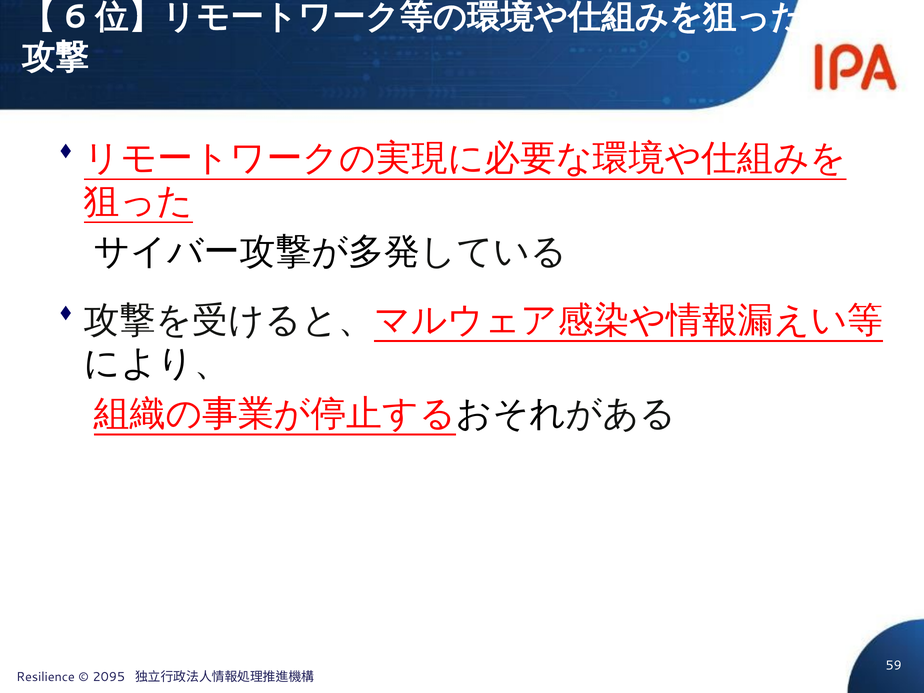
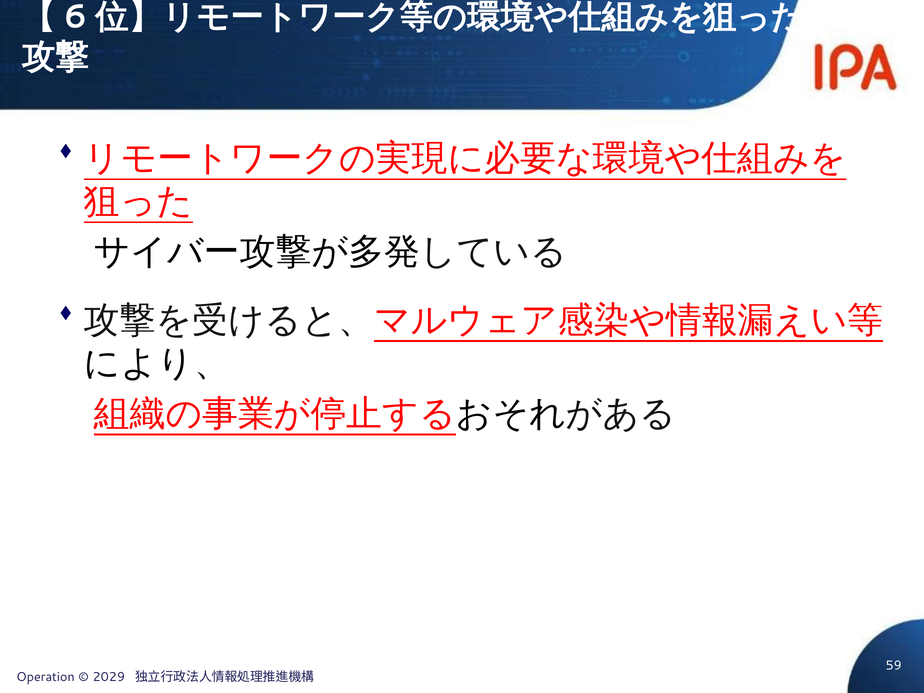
Resilience: Resilience -> Operation
2095: 2095 -> 2029
